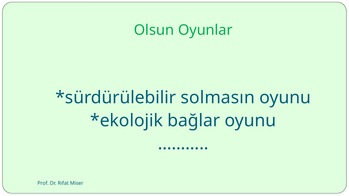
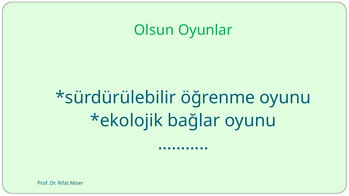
solmasın: solmasın -> öğrenme
